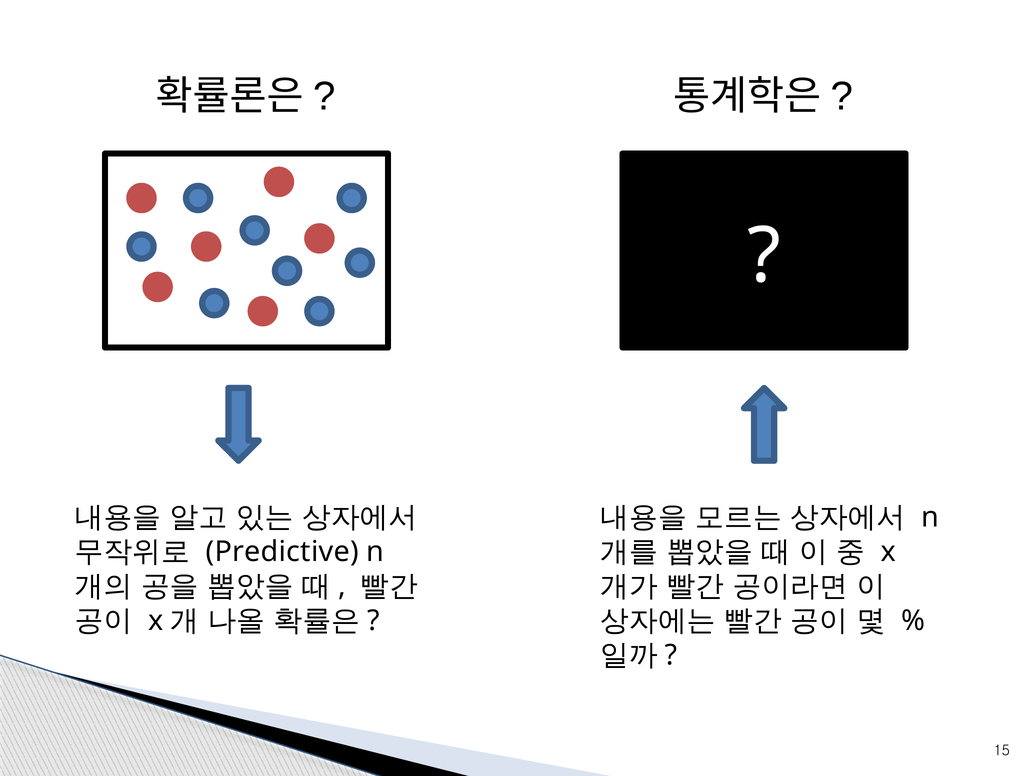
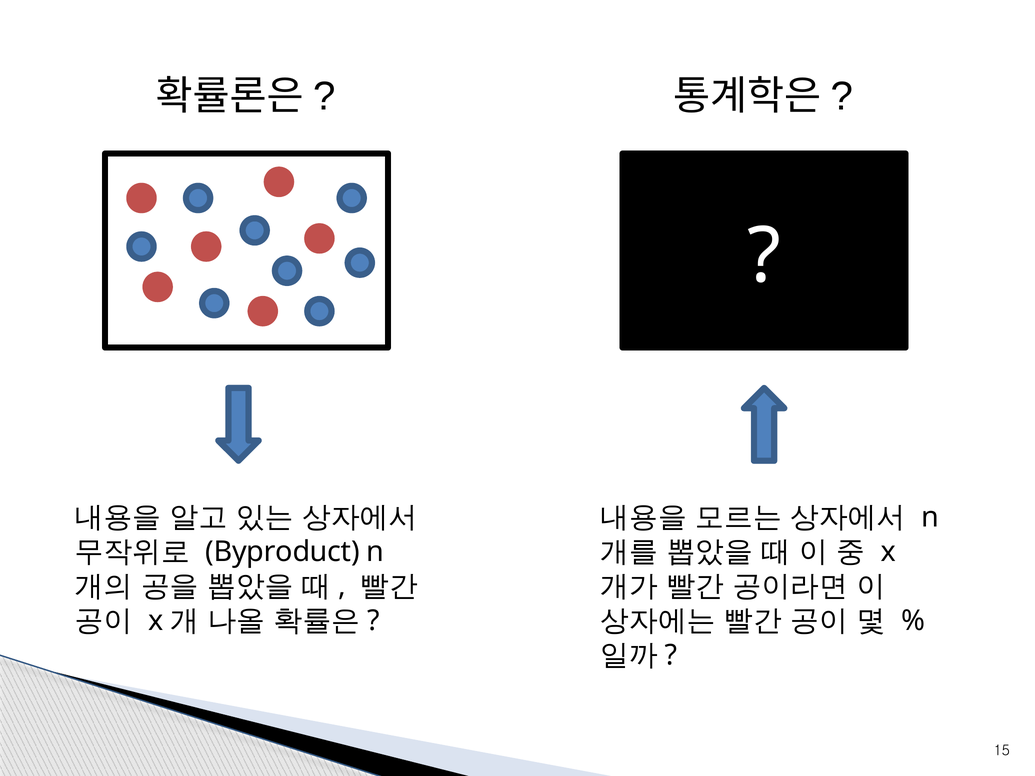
Predictive: Predictive -> Byproduct
